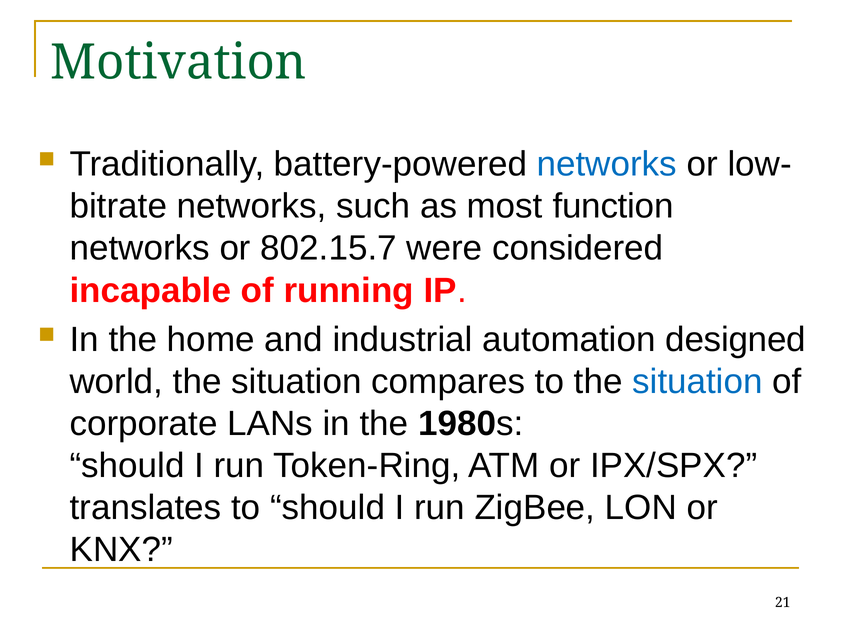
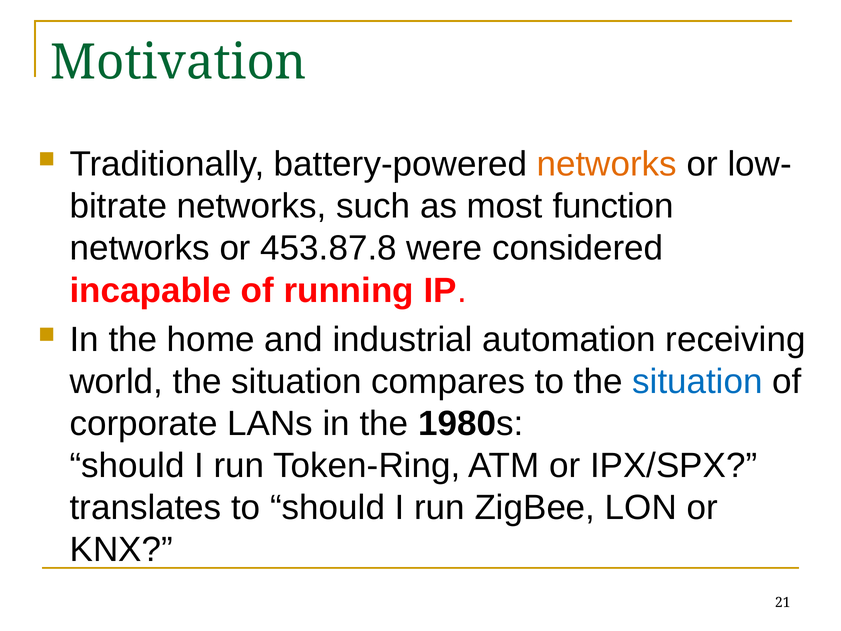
networks at (607, 164) colour: blue -> orange
802.15.7: 802.15.7 -> 453.87.8
designed: designed -> receiving
